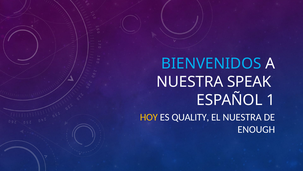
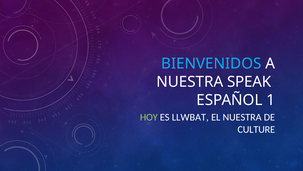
HOY colour: yellow -> light green
QUALITY: QUALITY -> LLWBAT
ENOUGH: ENOUGH -> CULTURE
